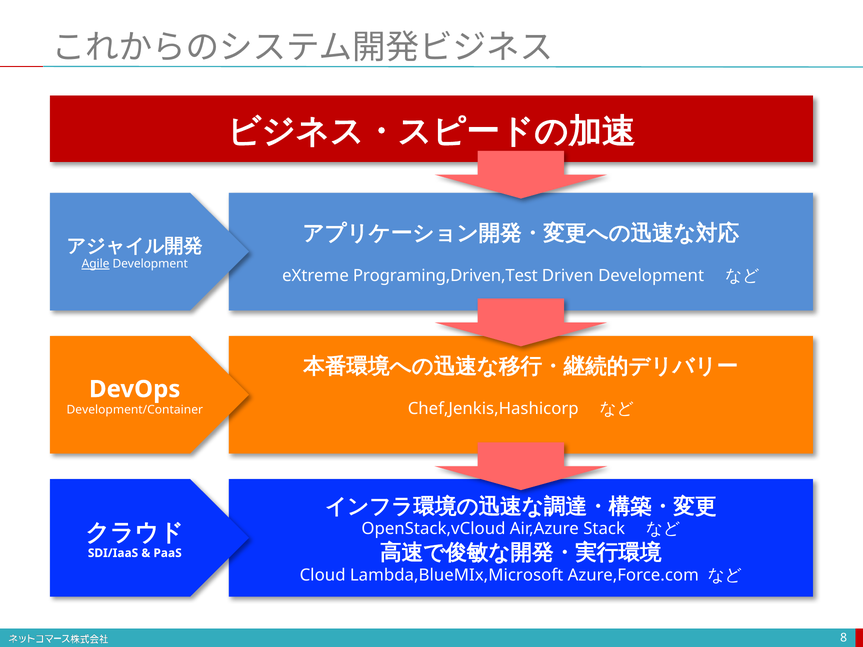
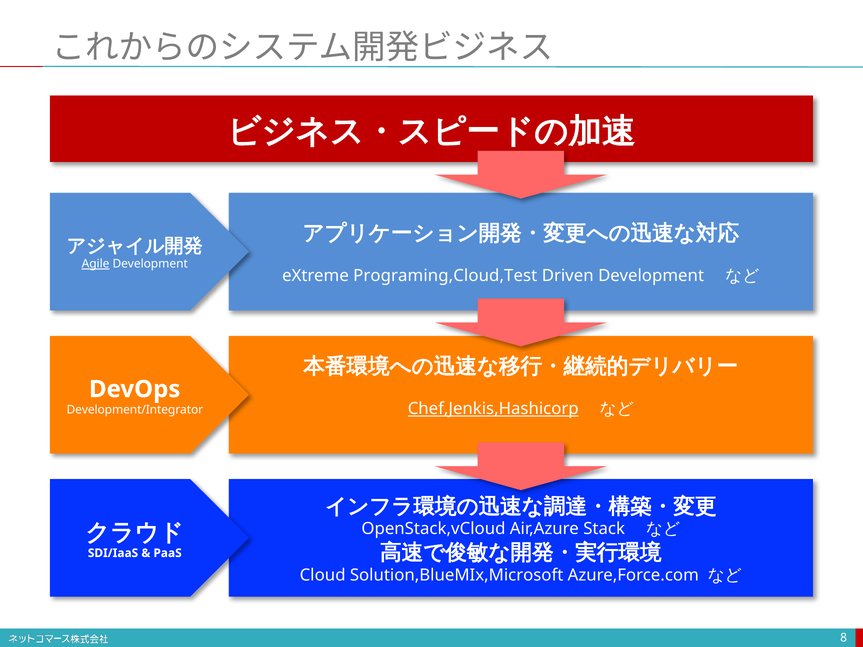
Programing,Driven,Test: Programing,Driven,Test -> Programing,Cloud,Test
Chef,Jenkis,Hashicorp underline: none -> present
Development/Container: Development/Container -> Development/Integrator
Lambda,BlueMIx,Microsoft: Lambda,BlueMIx,Microsoft -> Solution,BlueMIx,Microsoft
